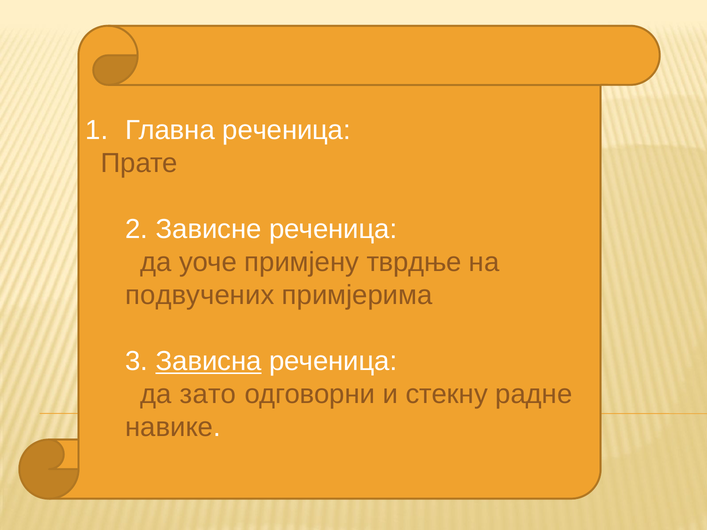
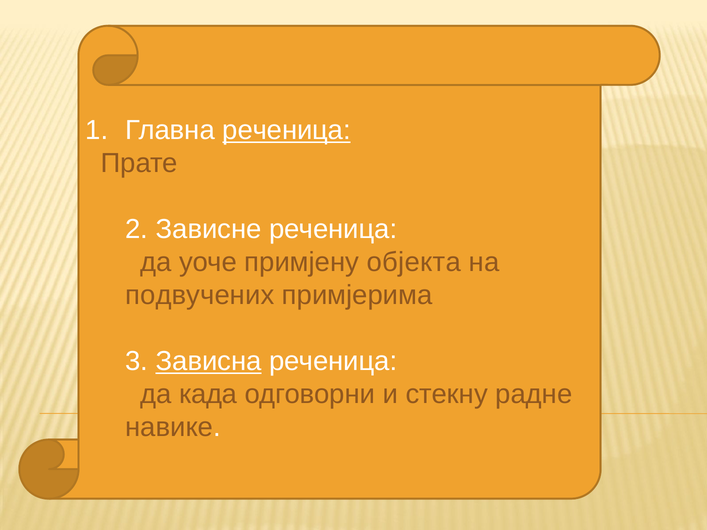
реченица at (287, 130) underline: none -> present
тврдње: тврдње -> објекта
зато: зато -> када
